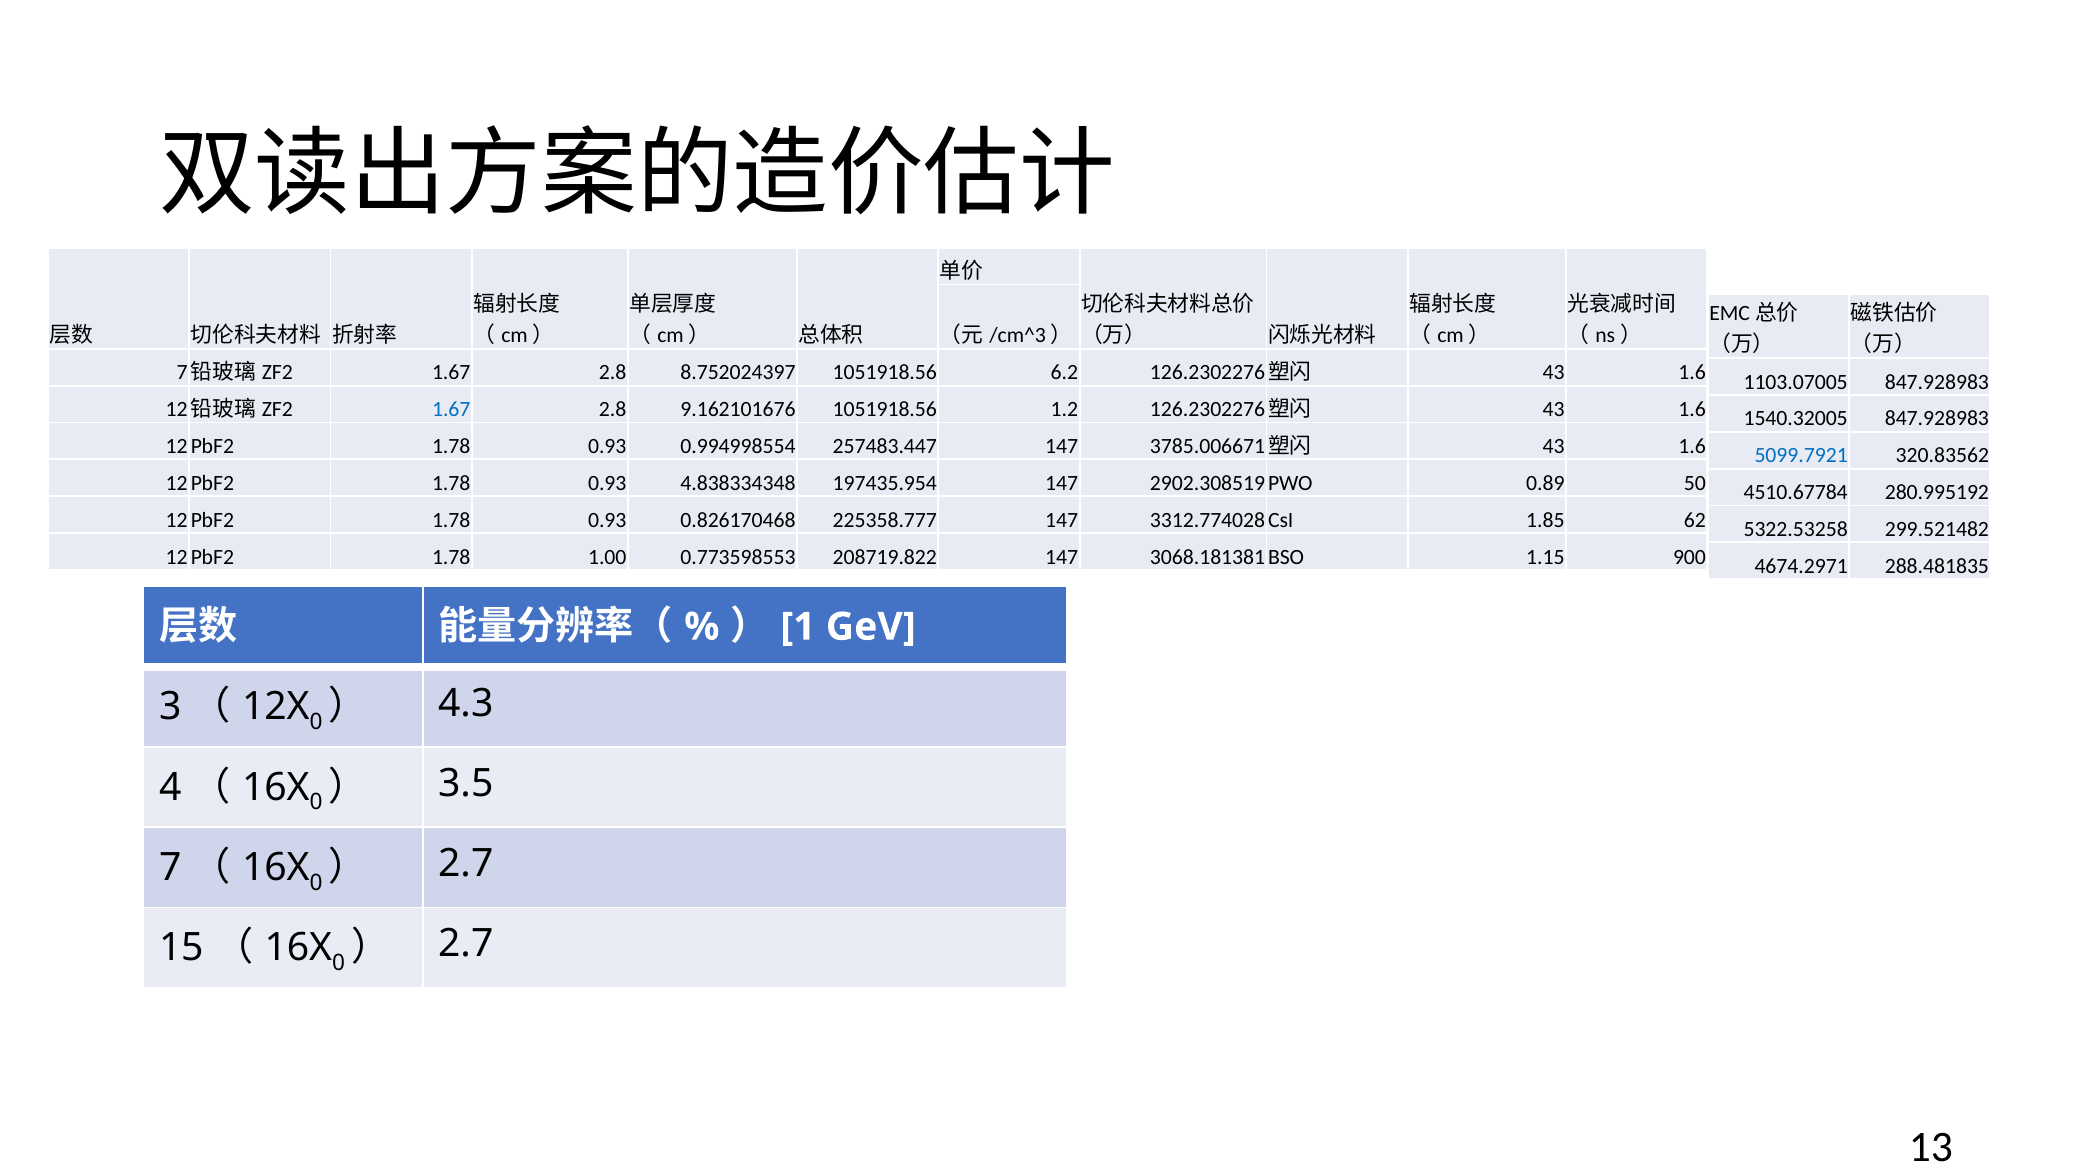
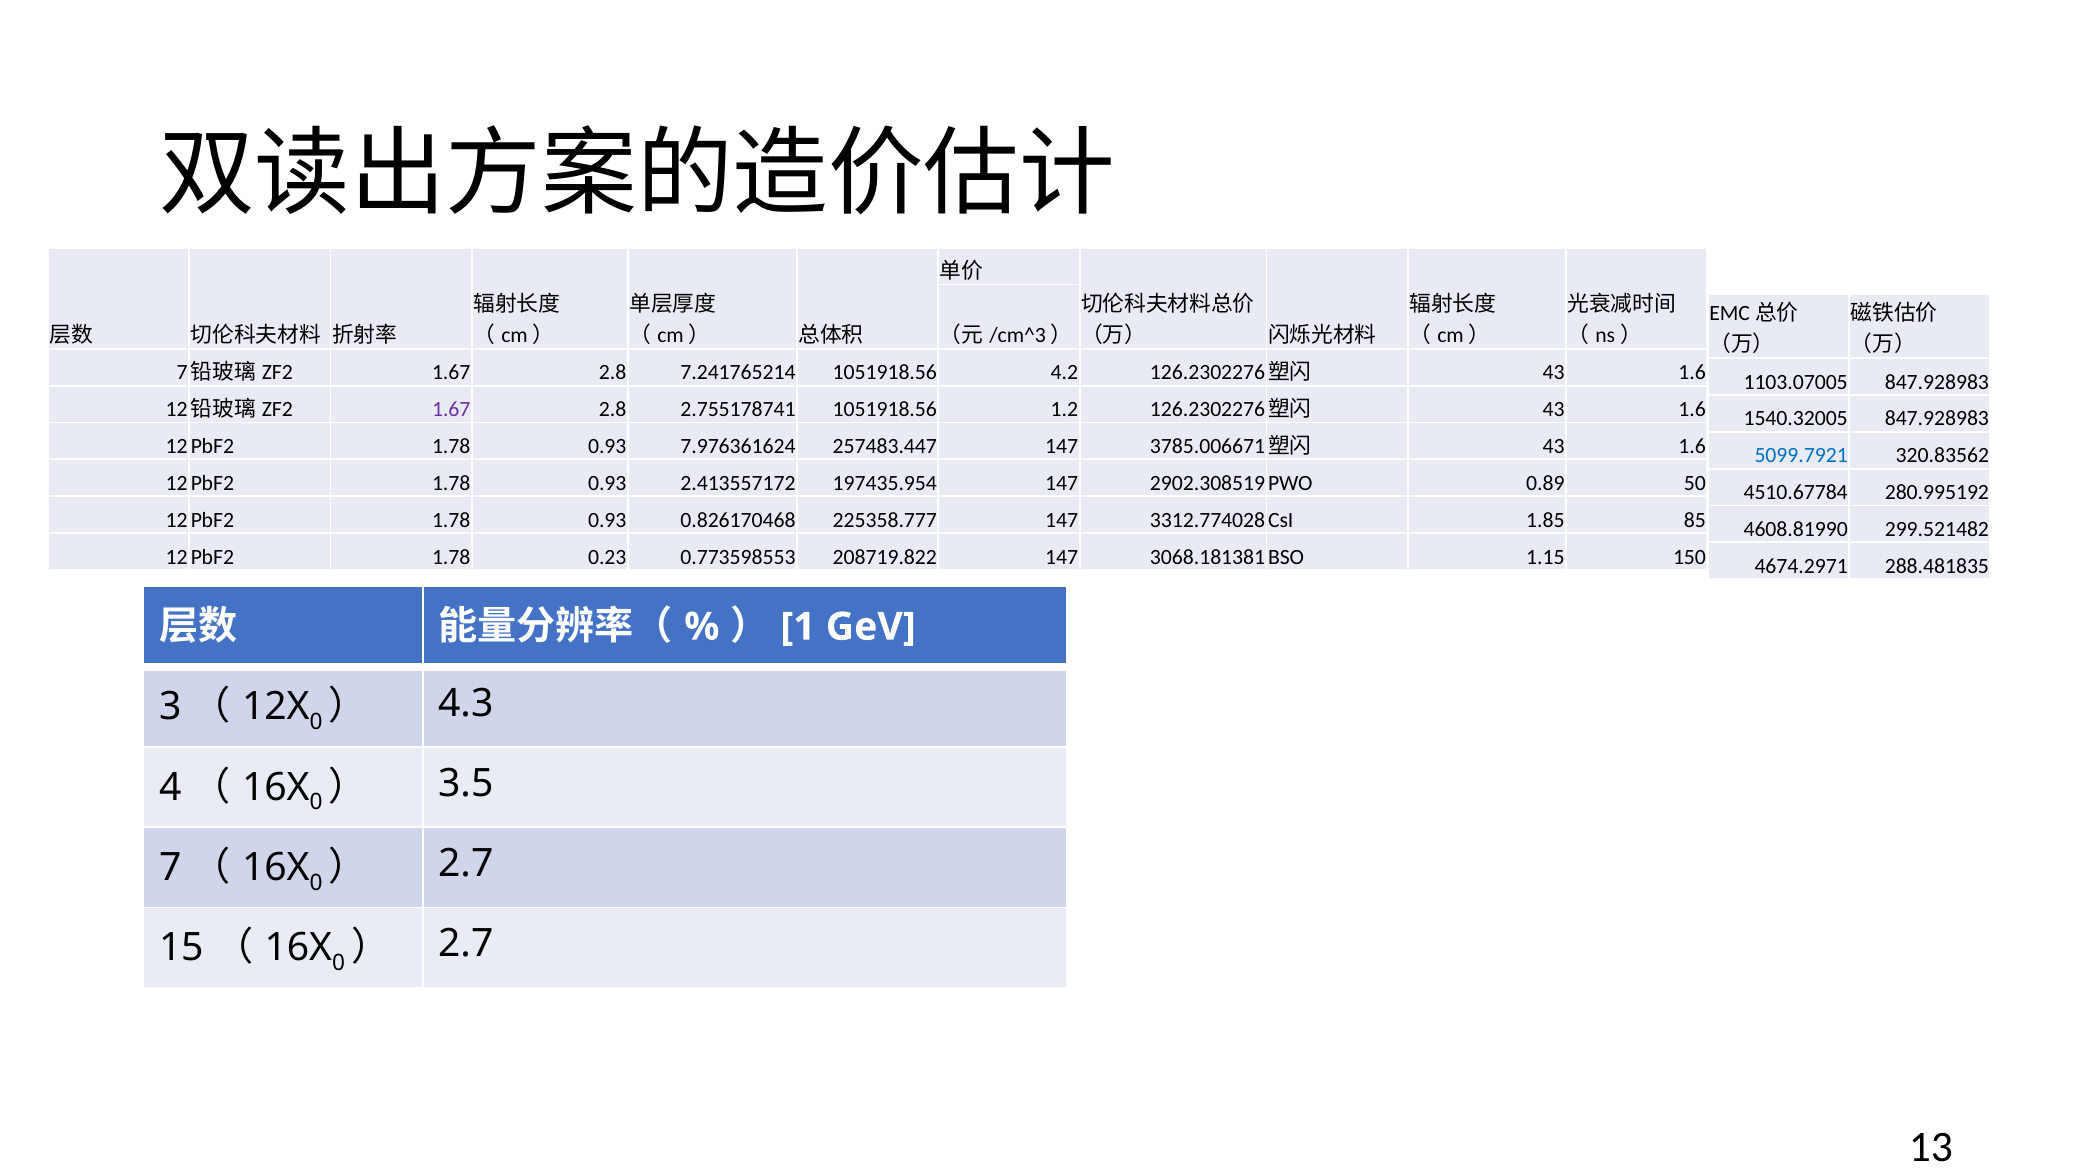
8.752024397: 8.752024397 -> 7.241765214
6.2: 6.2 -> 4.2
1.67 at (451, 410) colour: blue -> purple
9.162101676: 9.162101676 -> 2.755178741
0.994998554: 0.994998554 -> 7.976361624
4.838334348: 4.838334348 -> 2.413557172
62: 62 -> 85
5322.53258: 5322.53258 -> 4608.81990
1.00: 1.00 -> 0.23
900: 900 -> 150
